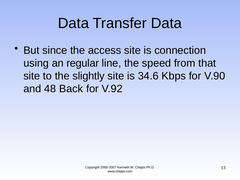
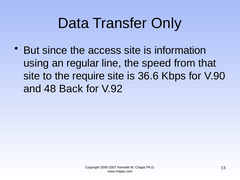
Transfer Data: Data -> Only
connection: connection -> information
slightly: slightly -> require
34.6: 34.6 -> 36.6
